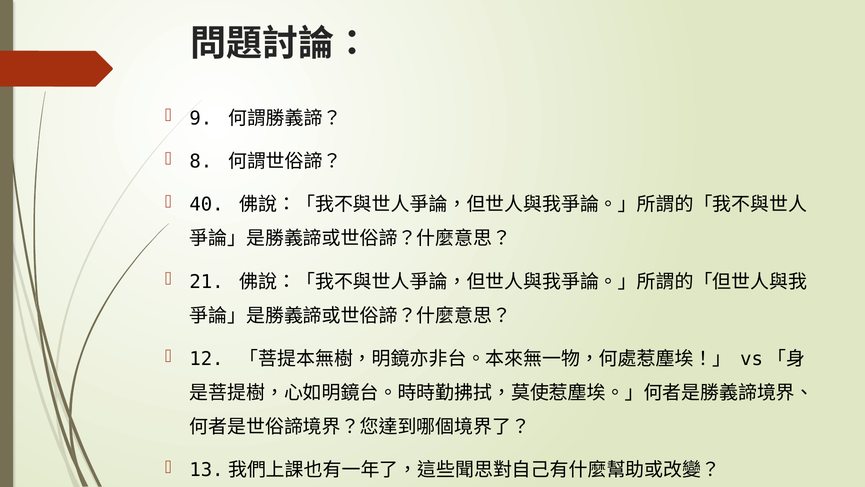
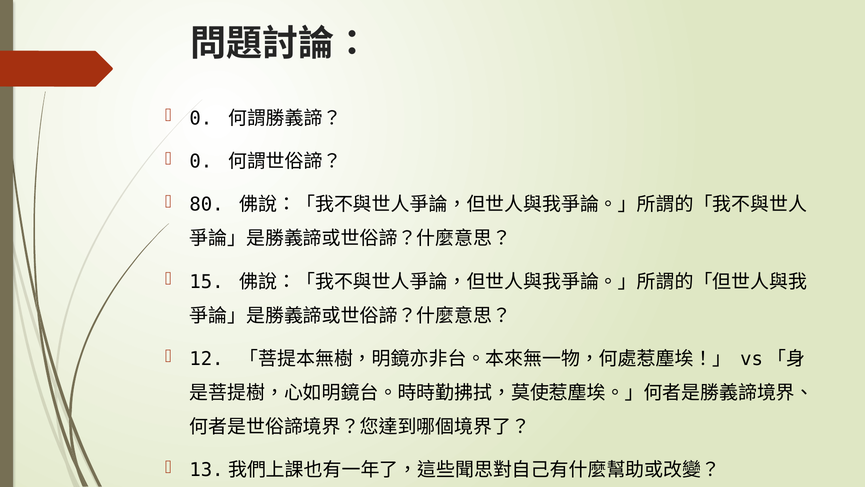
9 at (201, 118): 9 -> 0
8 at (201, 161): 8 -> 0
40: 40 -> 80
21: 21 -> 15
